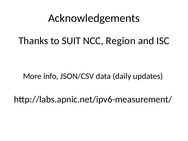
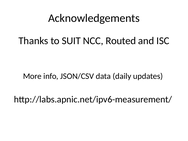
Region: Region -> Routed
